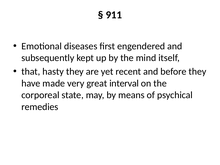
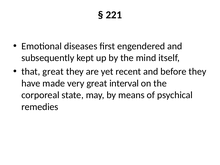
911: 911 -> 221
that hasty: hasty -> great
